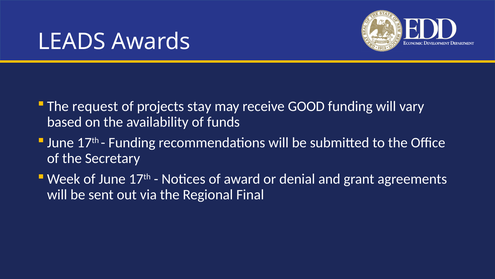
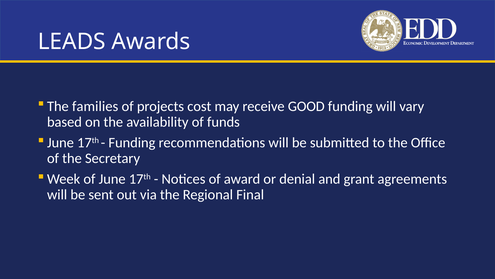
request: request -> families
stay: stay -> cost
